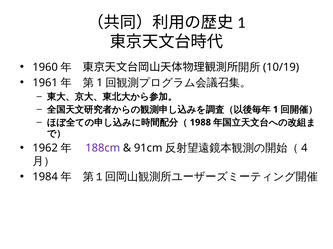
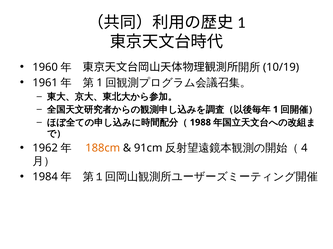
188cm colour: purple -> orange
